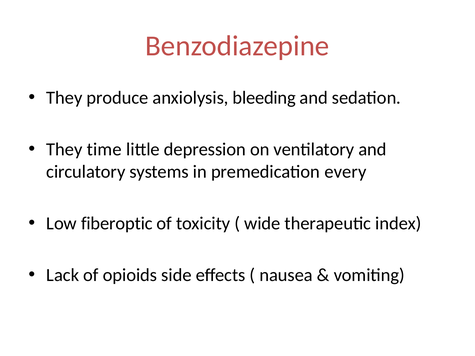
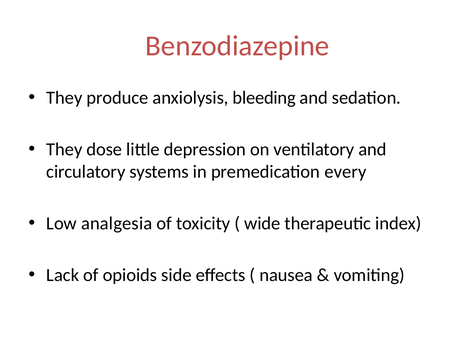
time: time -> dose
fiberoptic: fiberoptic -> analgesia
